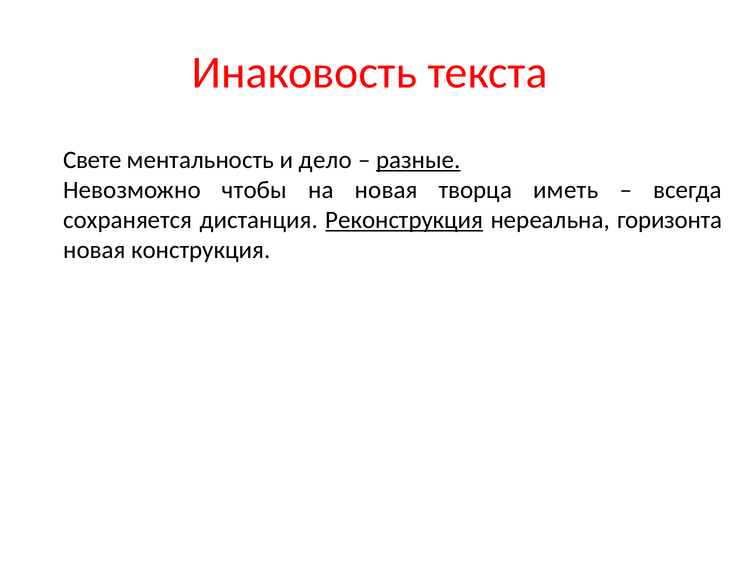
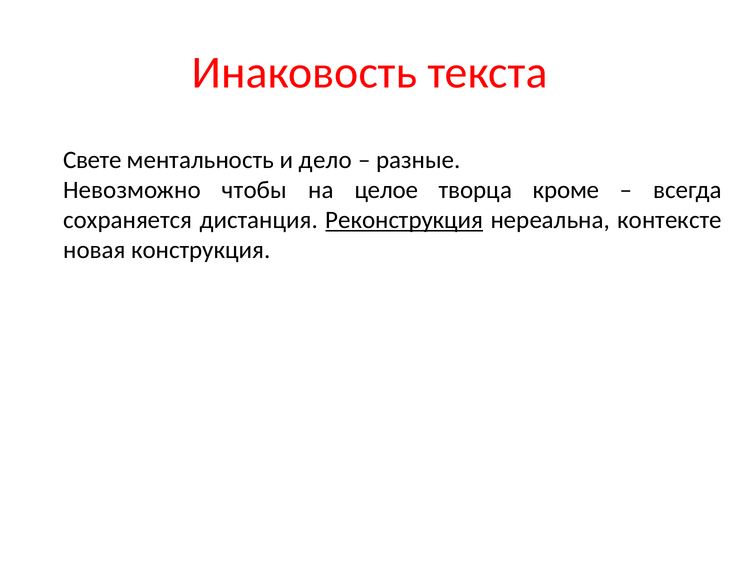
разные underline: present -> none
на новая: новая -> целое
иметь: иметь -> кроме
горизонта: горизонта -> контексте
